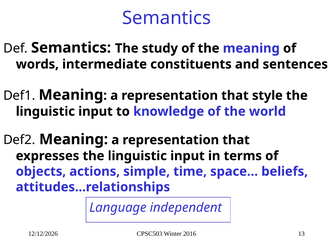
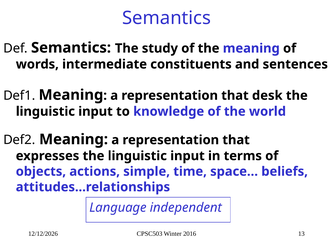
style: style -> desk
